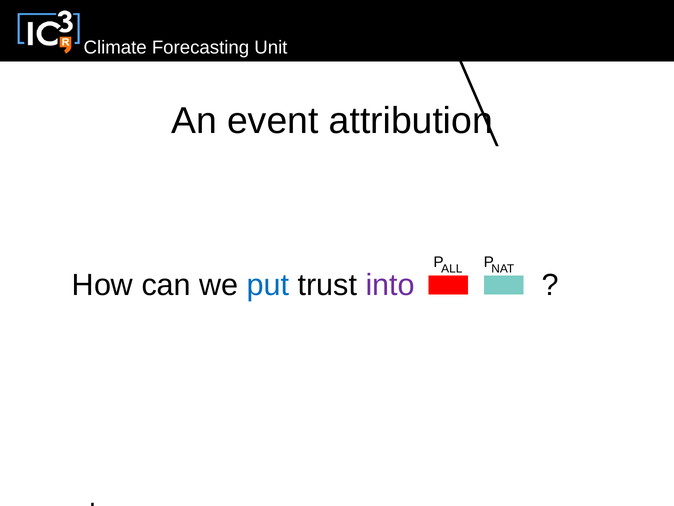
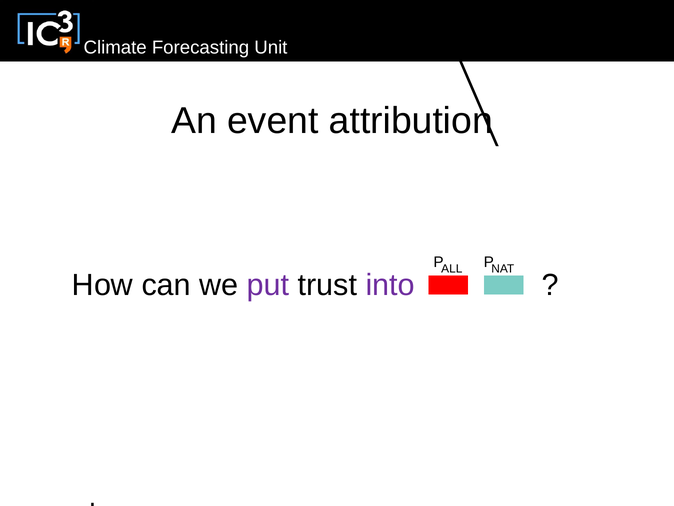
put colour: blue -> purple
